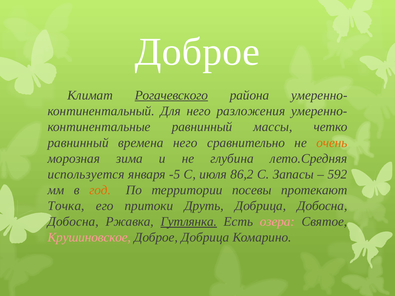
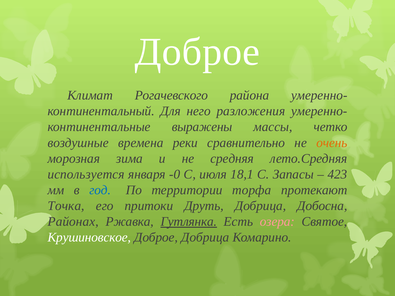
Рогачевского underline: present -> none
равнинный at (202, 127): равнинный -> выражены
равнинный at (78, 143): равнинный -> воздушные
времена него: него -> реки
глубина: глубина -> средняя
-5: -5 -> -0
86,2: 86,2 -> 18,1
592: 592 -> 423
год colour: orange -> blue
посевы: посевы -> торфа
Добосна at (73, 222): Добосна -> Районах
Крушиновское colour: pink -> white
